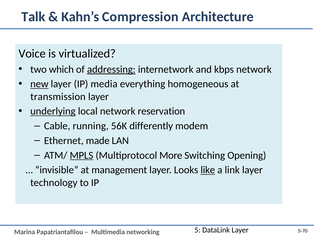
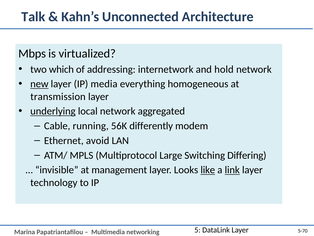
Compression: Compression -> Unconnected
Voice: Voice -> Mbps
addressing underline: present -> none
kbps: kbps -> hold
reservation: reservation -> aggregated
made: made -> avoid
MPLS underline: present -> none
More: More -> Large
Opening: Opening -> Differing
link underline: none -> present
